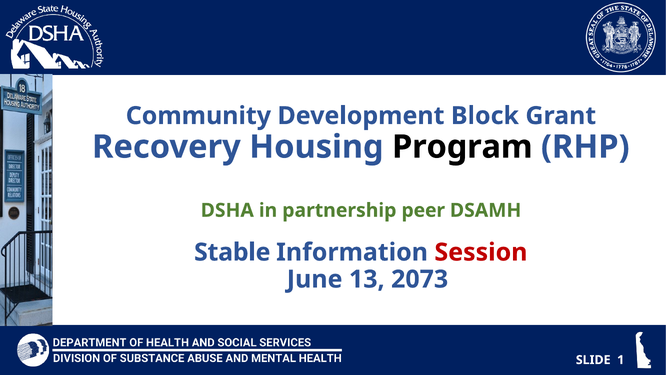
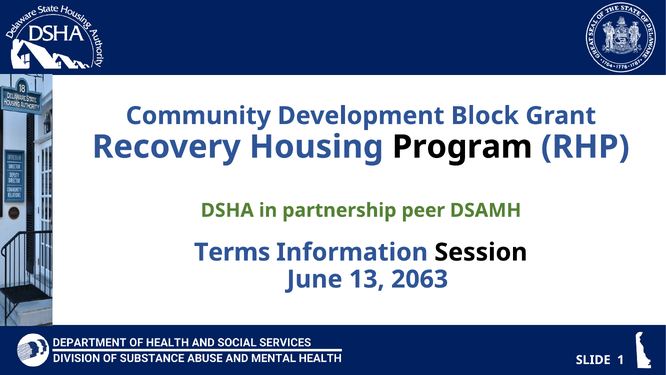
Stable: Stable -> Terms
Session colour: red -> black
2073: 2073 -> 2063
